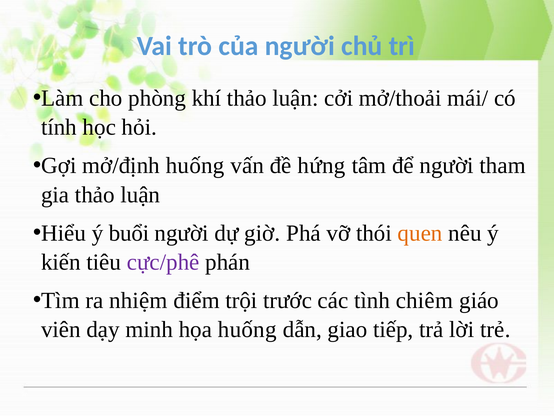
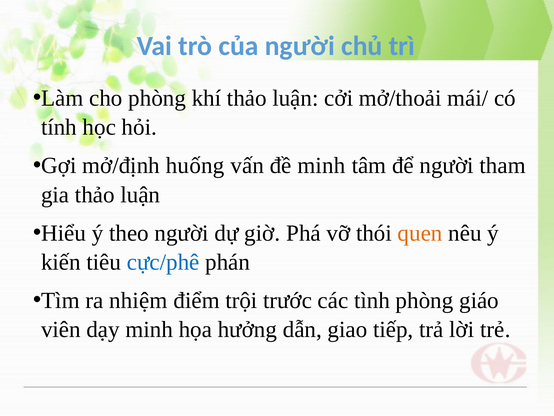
đề hứng: hứng -> minh
buổi: buổi -> theo
cực/phê colour: purple -> blue
tình chiêm: chiêm -> phòng
họa huống: huống -> hưởng
